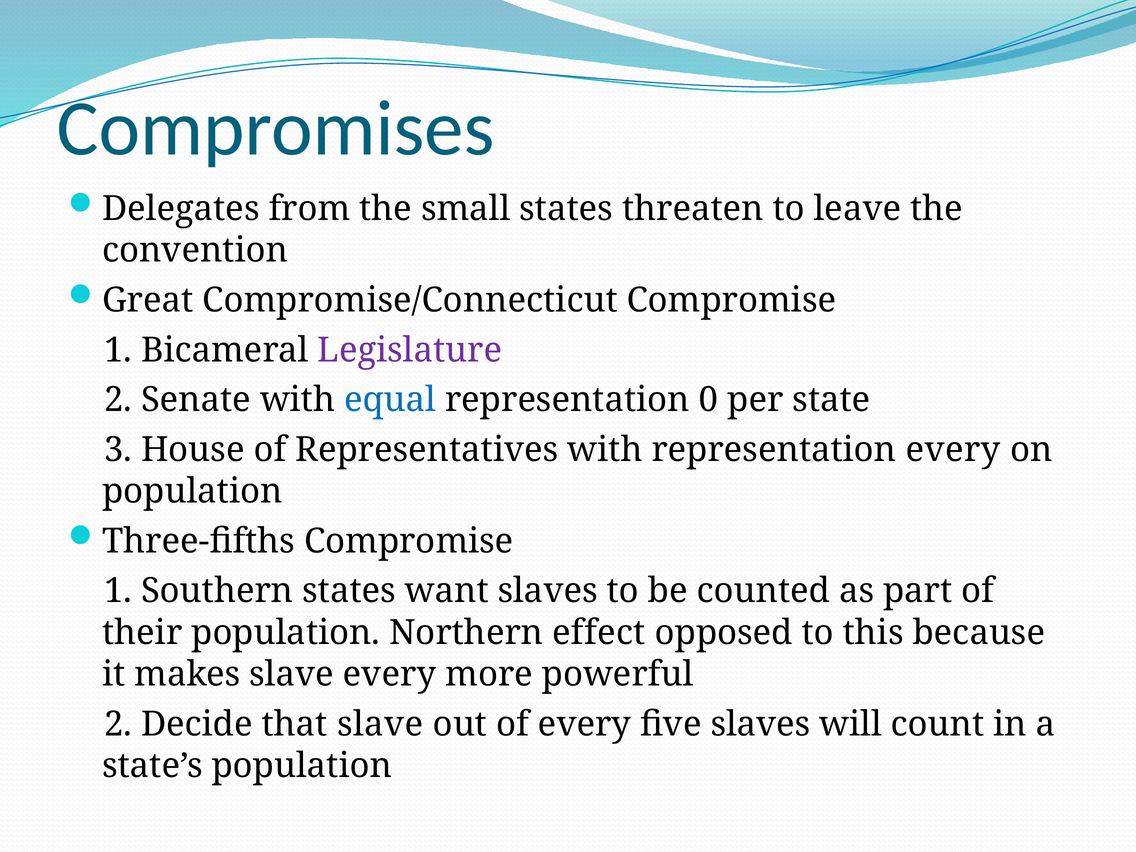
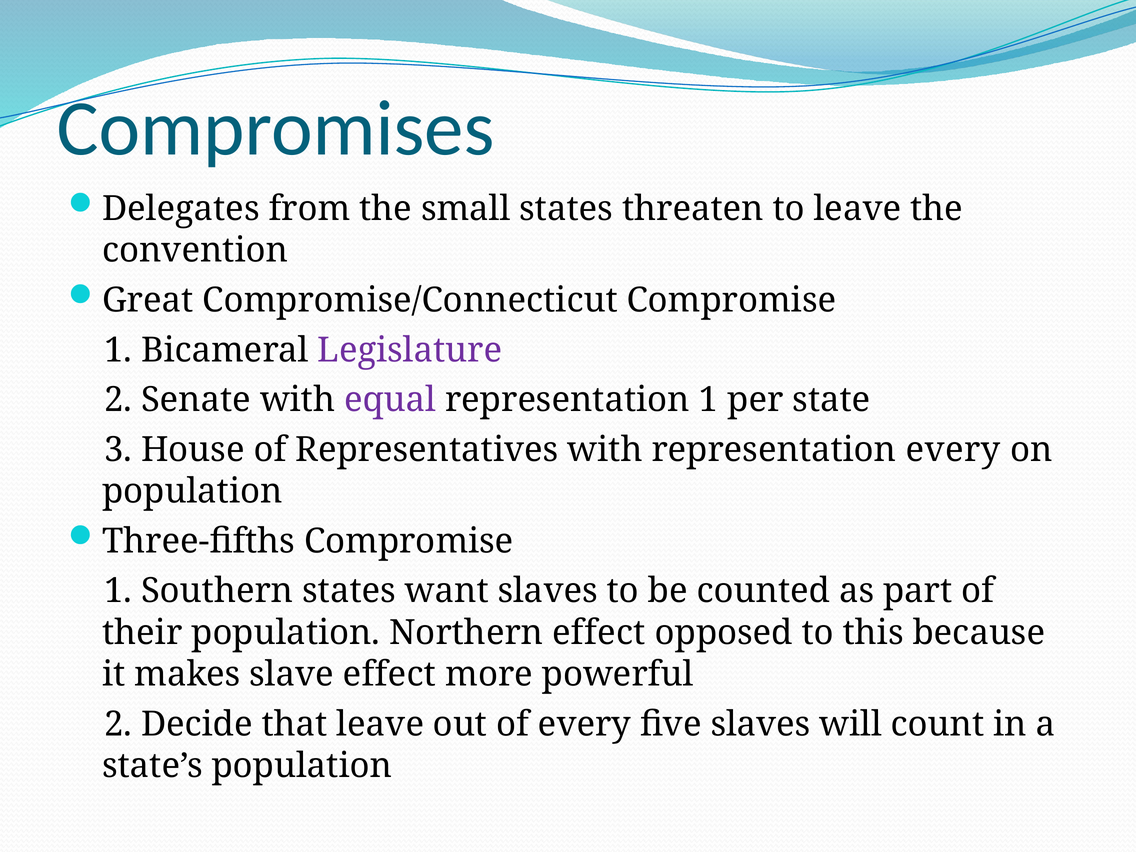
equal colour: blue -> purple
0 at (709, 400): 0 -> 1
slave every: every -> effect
that slave: slave -> leave
